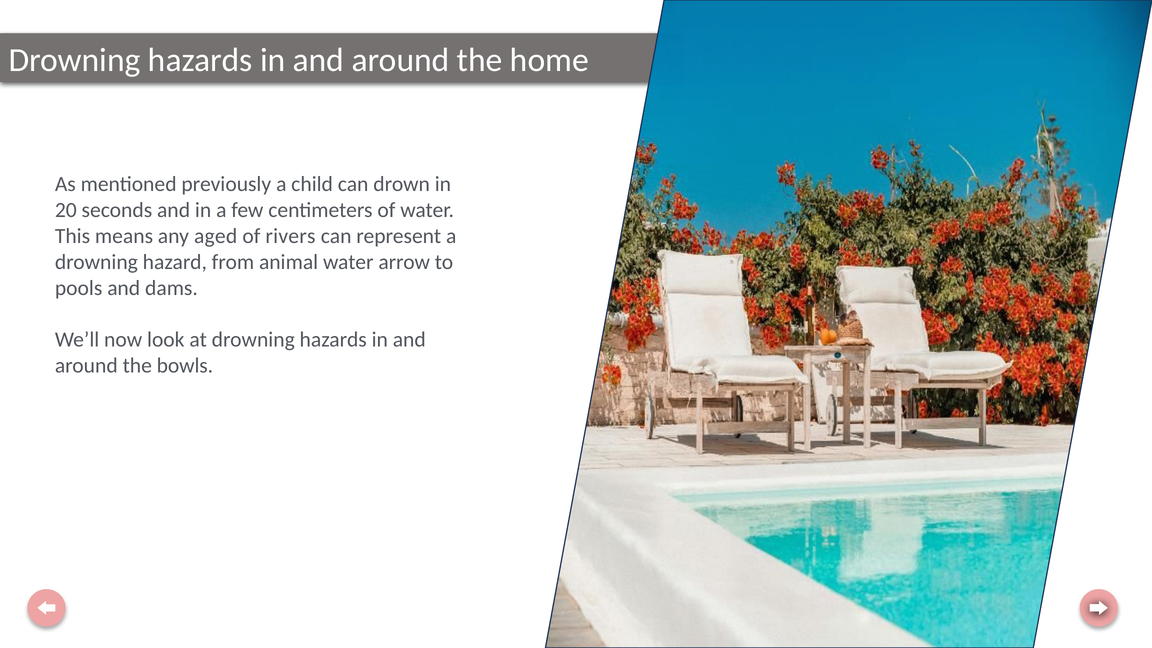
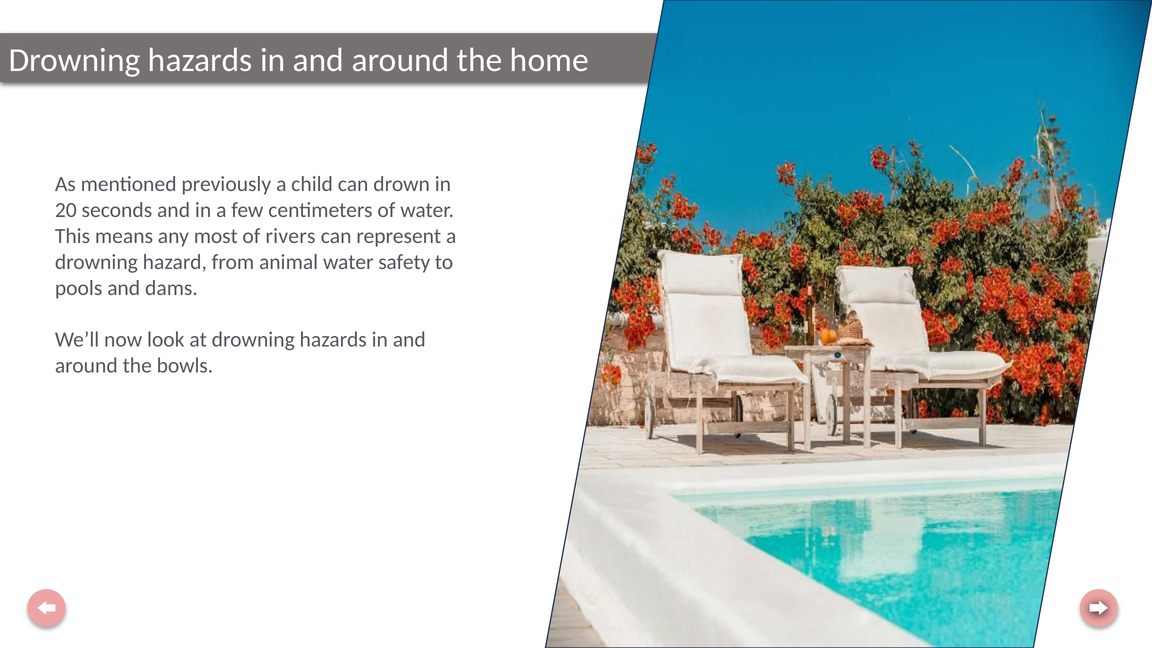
aged: aged -> most
arrow: arrow -> safety
